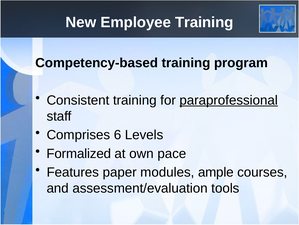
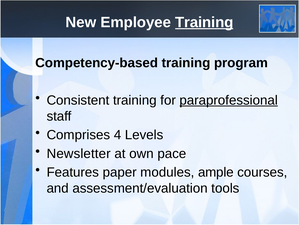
Training at (204, 22) underline: none -> present
6: 6 -> 4
Formalized: Formalized -> Newsletter
